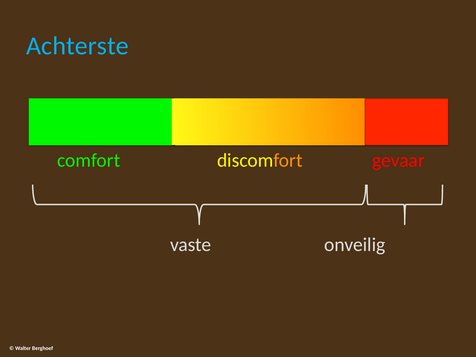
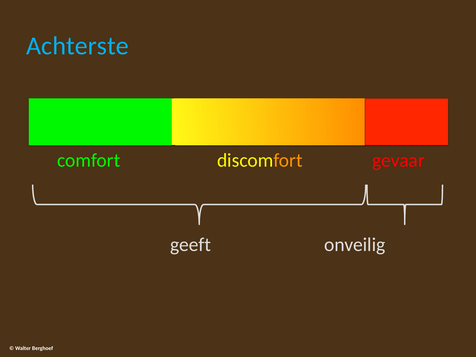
vaste: vaste -> geeft
